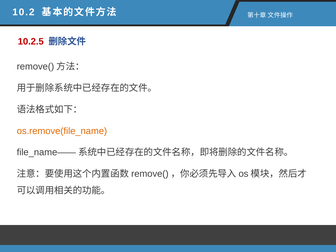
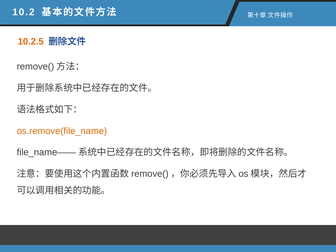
10.2.5 colour: red -> orange
